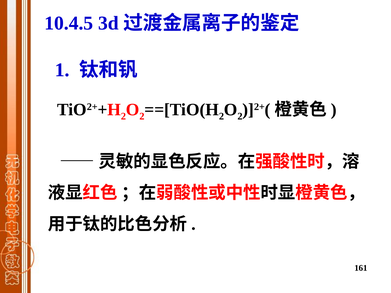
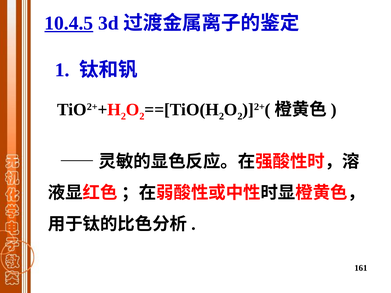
10.4.5 underline: none -> present
